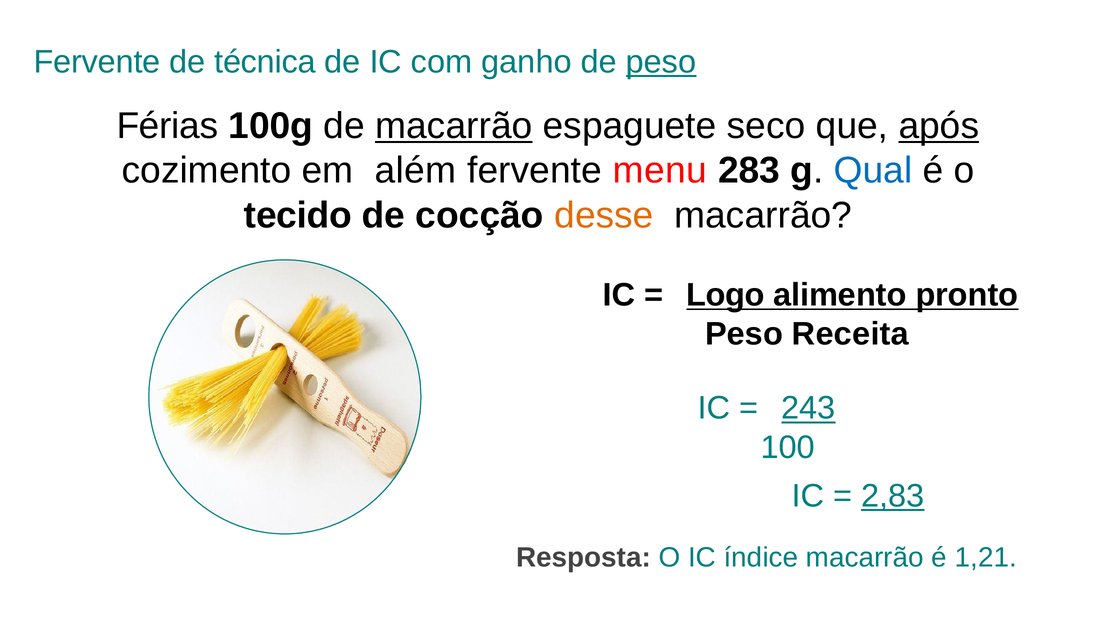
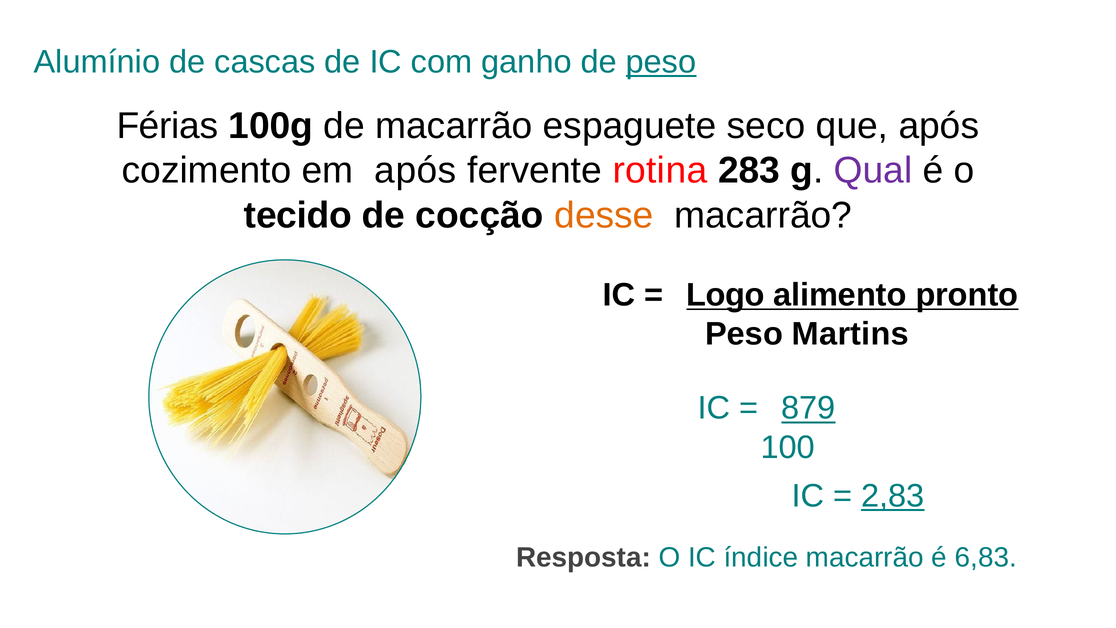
Fervente at (97, 62): Fervente -> Alumínio
técnica: técnica -> cascas
macarrão at (454, 126) underline: present -> none
após at (939, 126) underline: present -> none
em além: além -> após
menu: menu -> rotina
Qual colour: blue -> purple
Receita: Receita -> Martins
243: 243 -> 879
1,21: 1,21 -> 6,83
